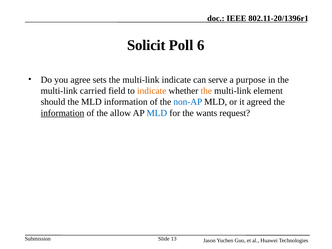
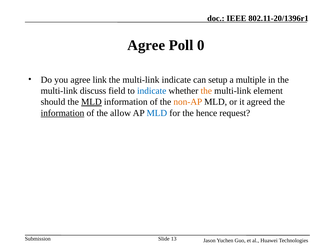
Solicit at (146, 45): Solicit -> Agree
6: 6 -> 0
sets: sets -> link
serve: serve -> setup
purpose: purpose -> multiple
carried: carried -> discuss
indicate at (152, 91) colour: orange -> blue
MLD at (91, 102) underline: none -> present
non-AP colour: blue -> orange
wants: wants -> hence
